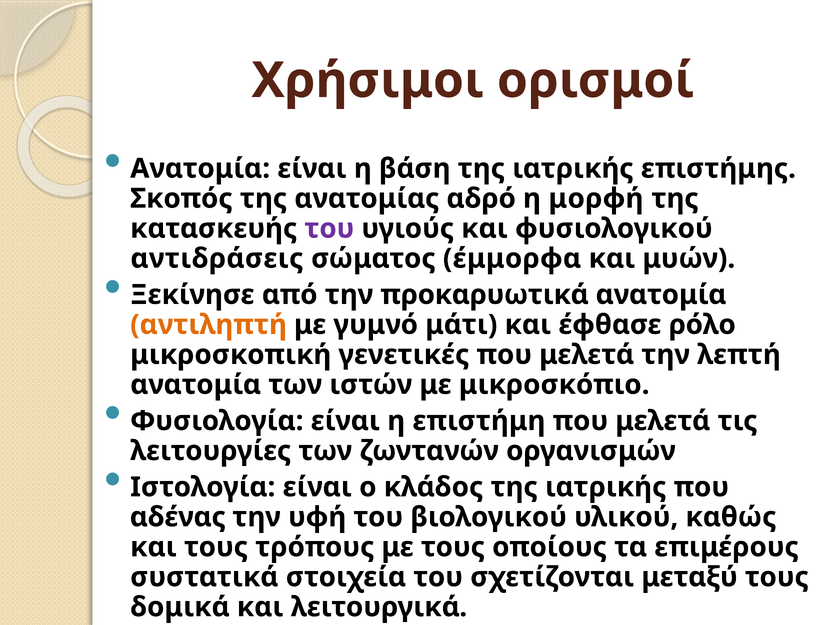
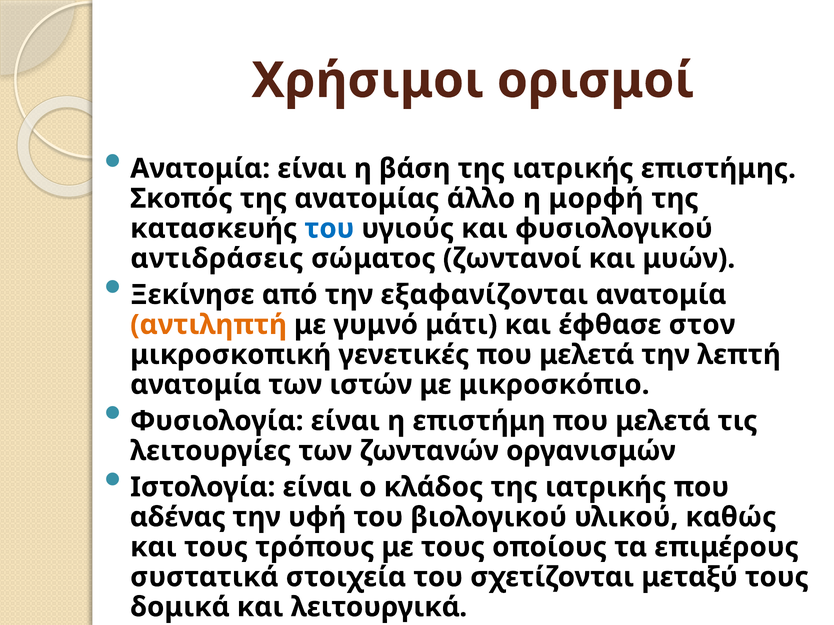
αδρό: αδρό -> άλλο
του at (329, 229) colour: purple -> blue
έμμορφα: έμμορφα -> ζωντανοί
προκαρυωτικά: προκαρυωτικά -> εξαφανίζονται
ρόλο: ρόλο -> στον
